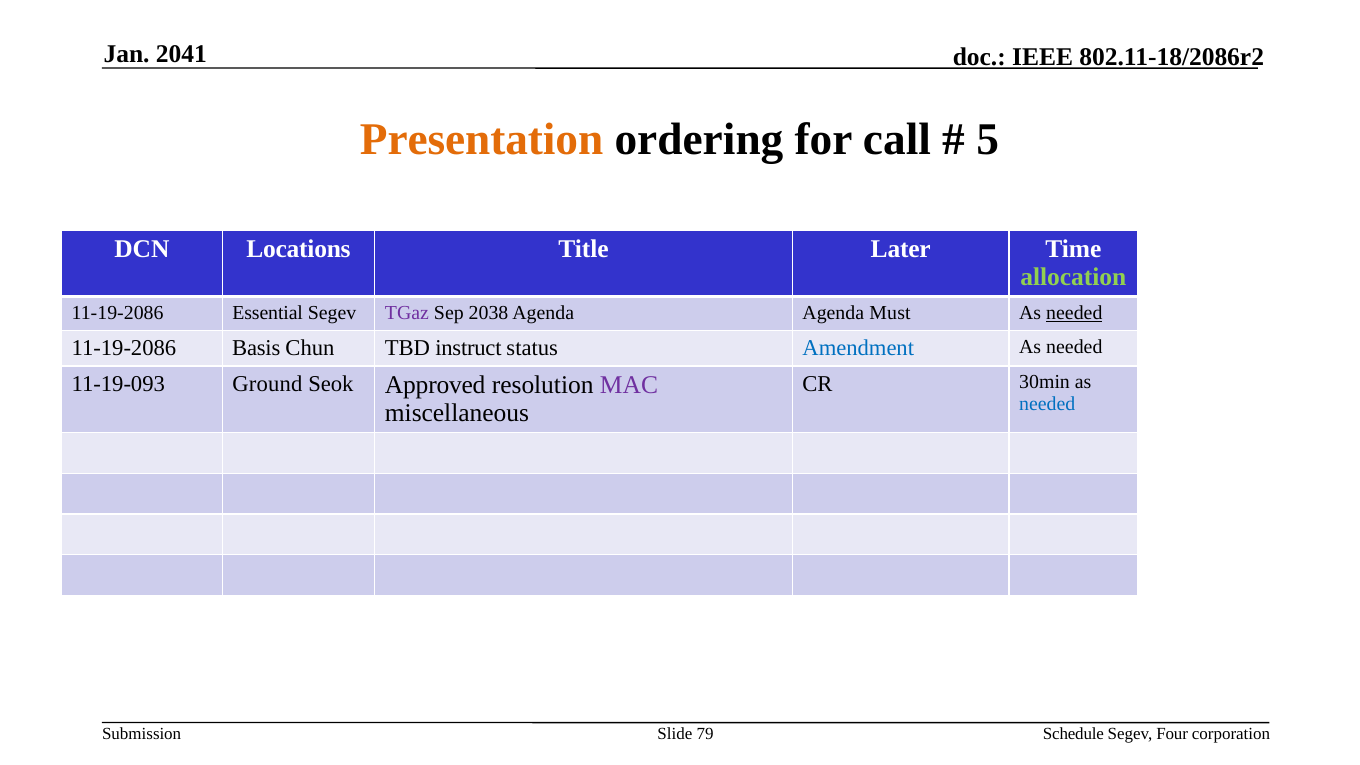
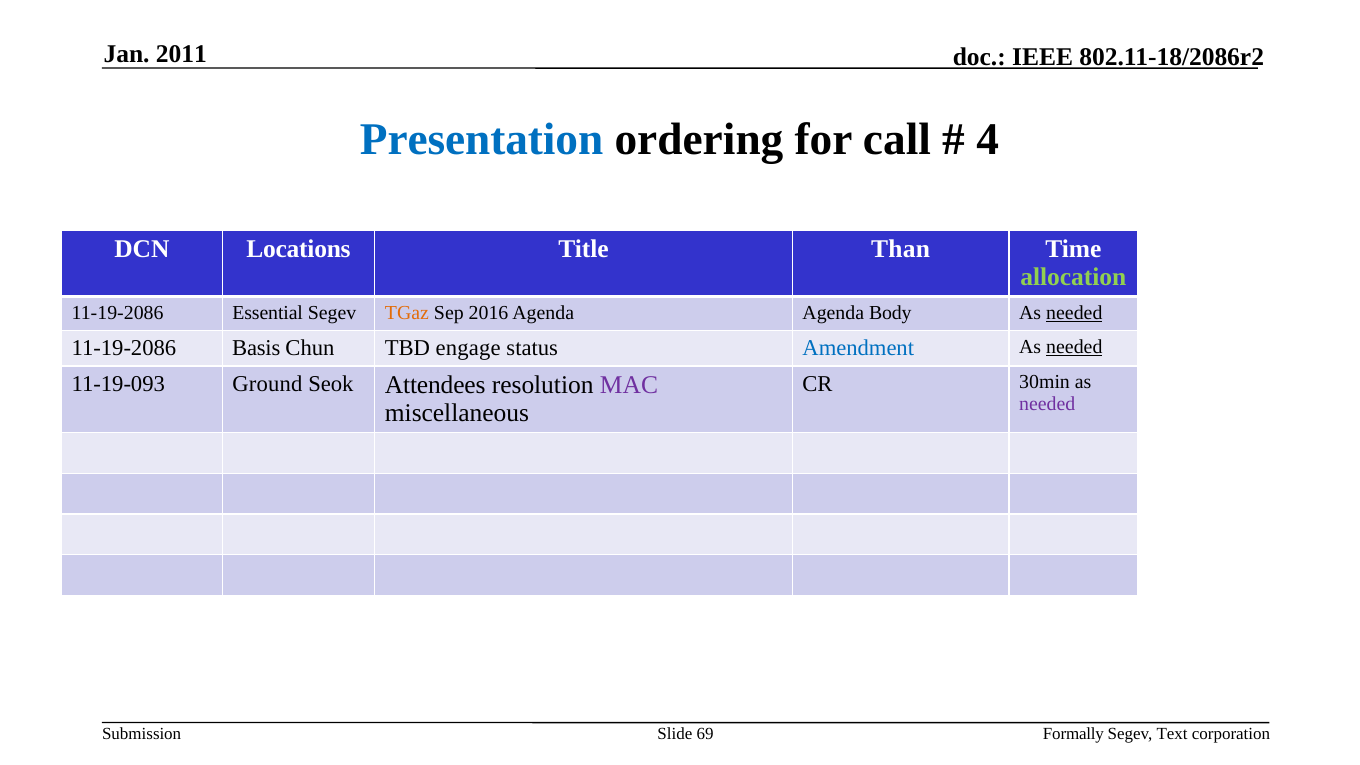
2041: 2041 -> 2011
Presentation colour: orange -> blue
5: 5 -> 4
Later: Later -> Than
TGaz colour: purple -> orange
2038: 2038 -> 2016
Must: Must -> Body
instruct: instruct -> engage
needed at (1074, 347) underline: none -> present
Approved: Approved -> Attendees
needed at (1047, 404) colour: blue -> purple
79: 79 -> 69
Schedule: Schedule -> Formally
Four: Four -> Text
